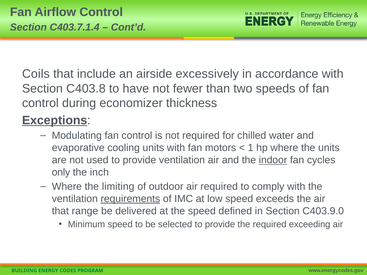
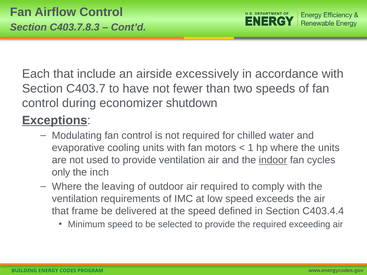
C403.7.1.4: C403.7.1.4 -> C403.7.8.3
Coils: Coils -> Each
C403.8: C403.8 -> C403.7
thickness: thickness -> shutdown
limiting: limiting -> leaving
requirements underline: present -> none
range: range -> frame
C403.9.0: C403.9.0 -> C403.4.4
